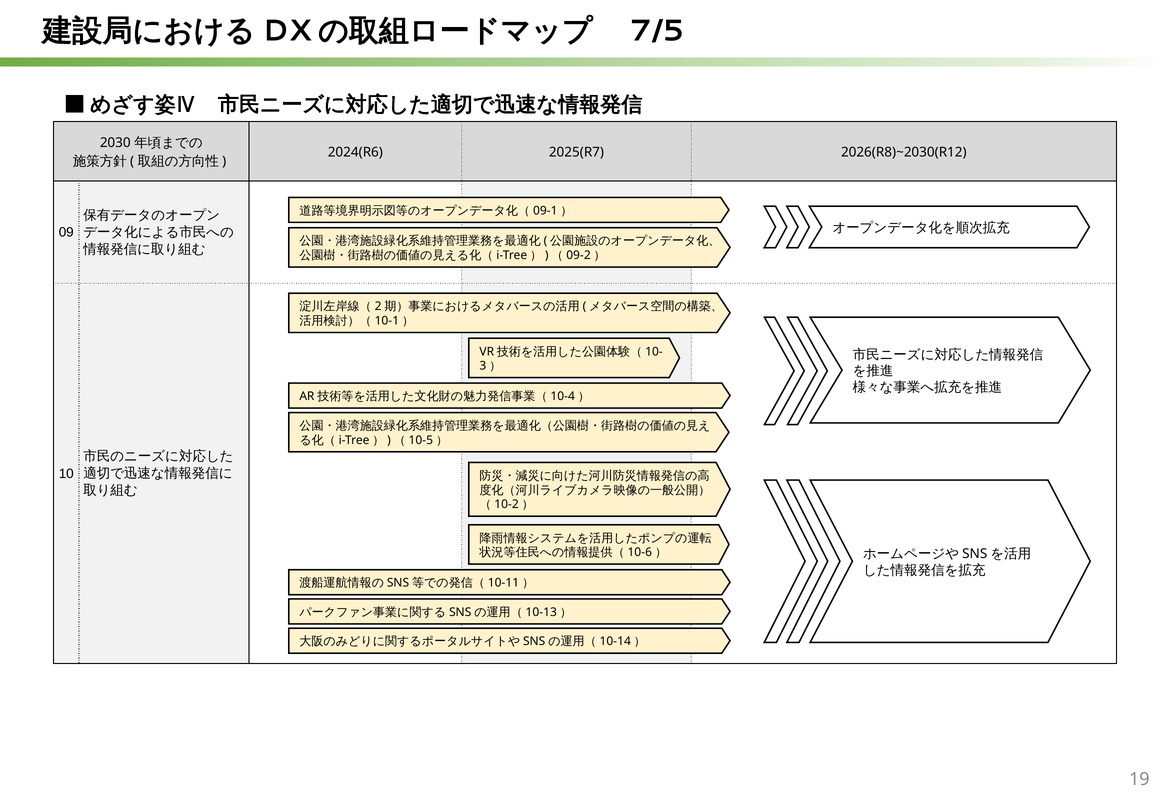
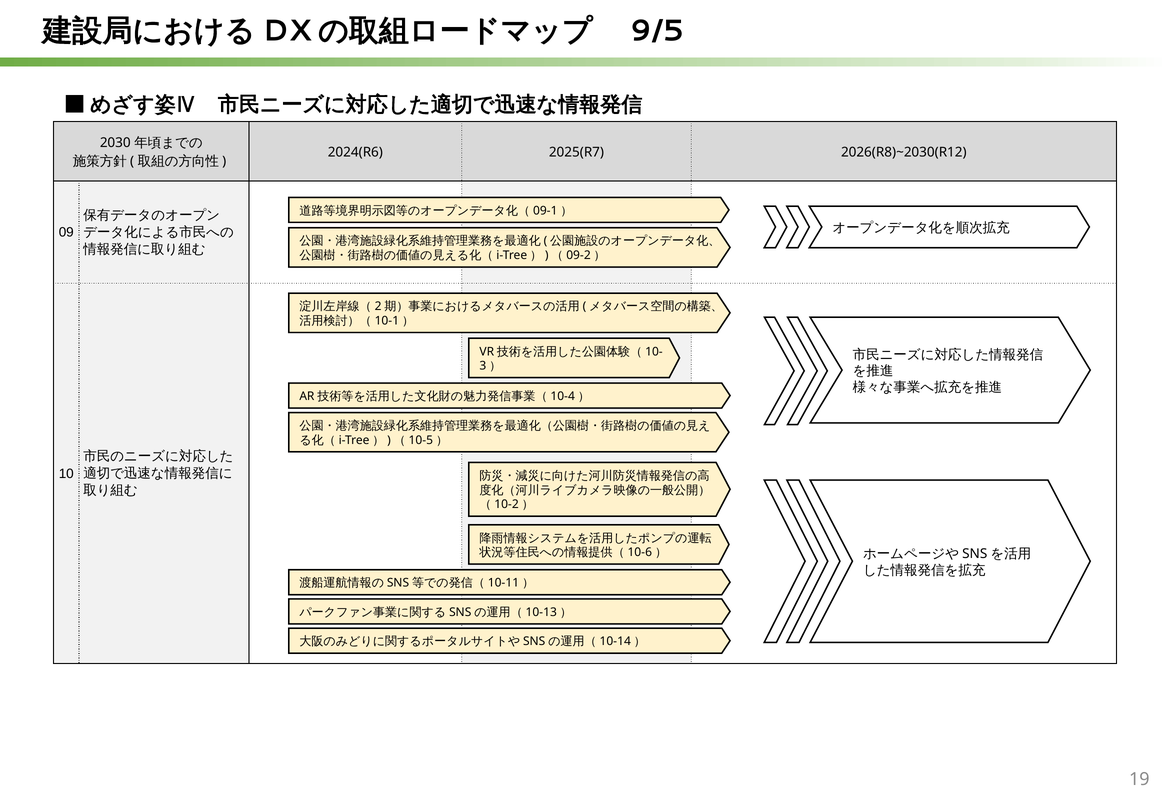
7/5: 7/5 -> 9/5
